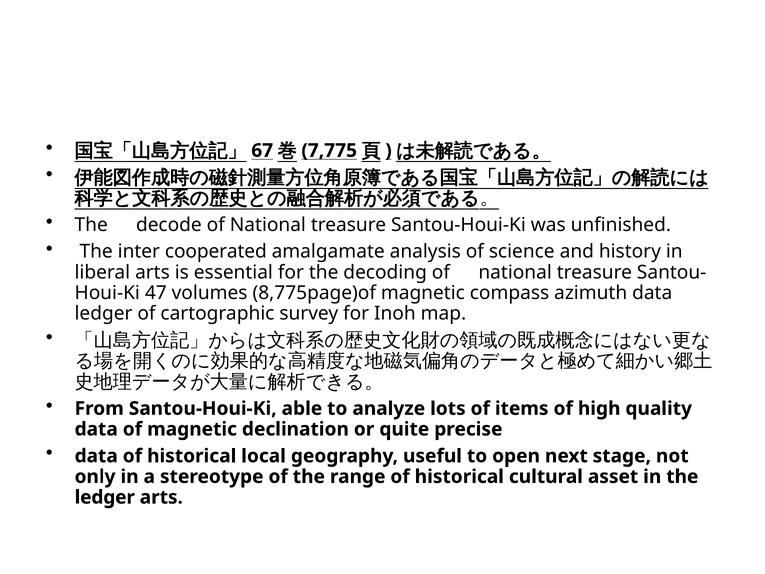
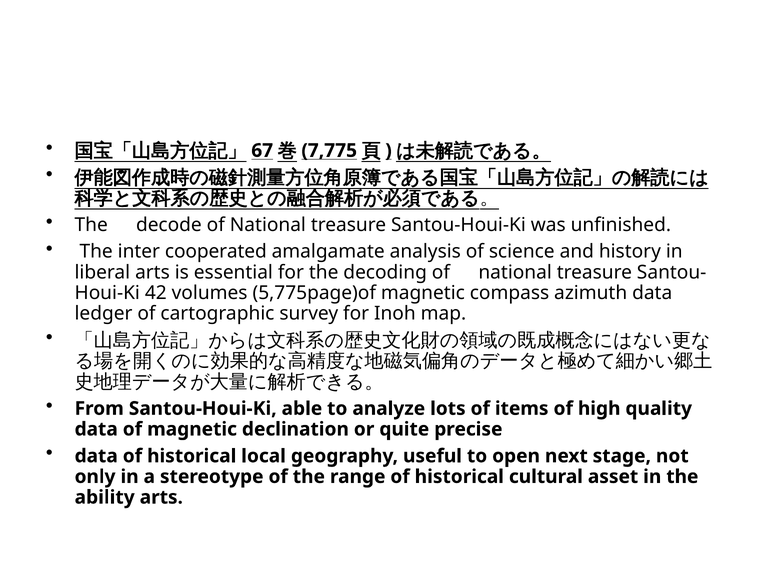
47: 47 -> 42
8,775page)of: 8,775page)of -> 5,775page)of
ledger at (105, 497): ledger -> ability
